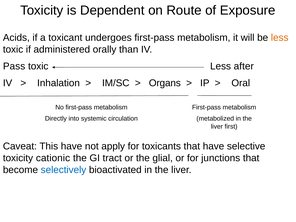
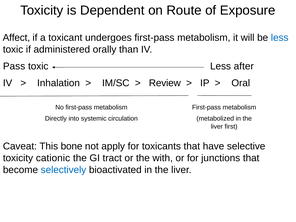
Acids: Acids -> Affect
less at (280, 38) colour: orange -> blue
Organs: Organs -> Review
This have: have -> bone
glial: glial -> with
